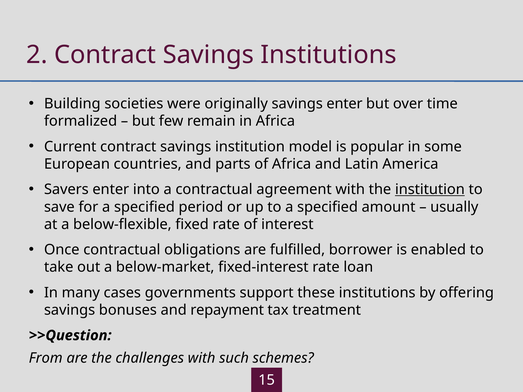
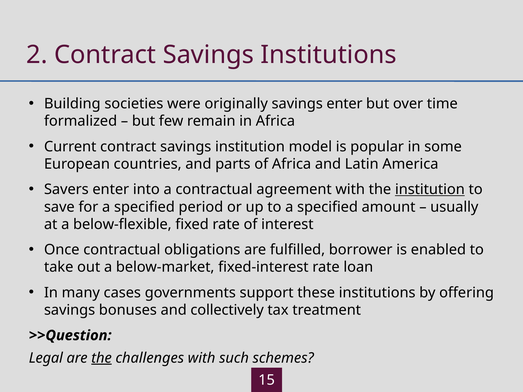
repayment: repayment -> collectively
From: From -> Legal
the at (102, 358) underline: none -> present
